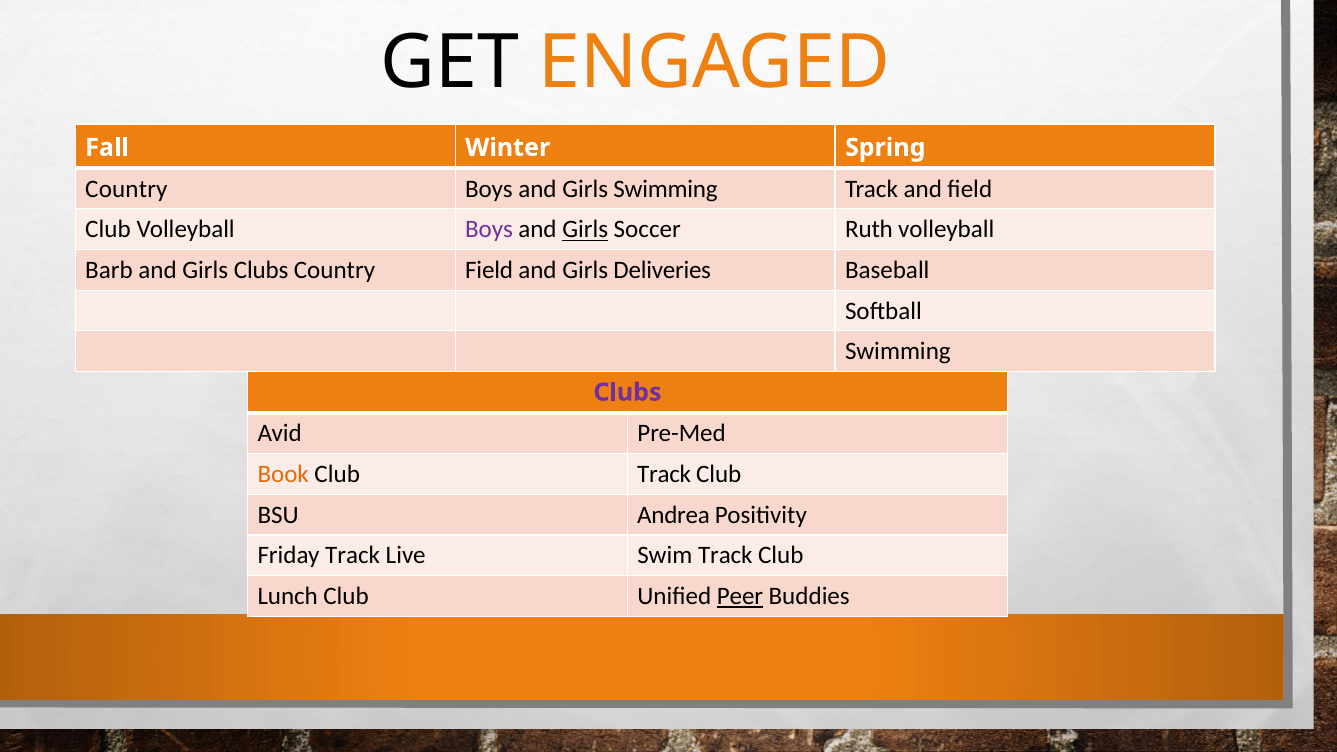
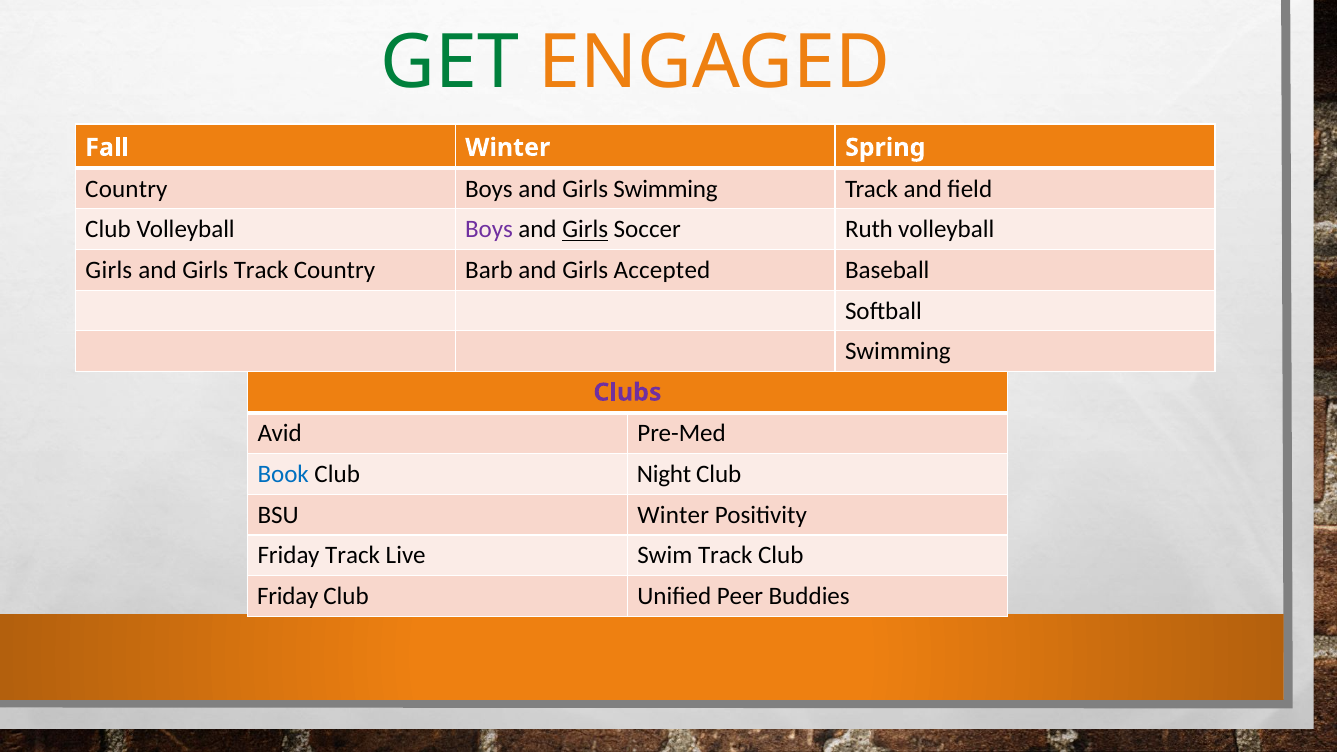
GET colour: black -> green
Barb at (109, 270): Barb -> Girls
Girls Clubs: Clubs -> Track
Country Field: Field -> Barb
Deliveries: Deliveries -> Accepted
Book colour: orange -> blue
Club Track: Track -> Night
BSU Andrea: Andrea -> Winter
Lunch at (288, 596): Lunch -> Friday
Peer underline: present -> none
